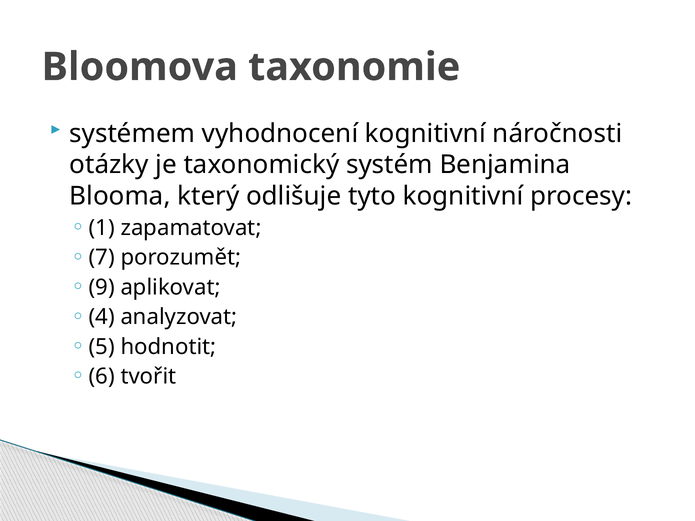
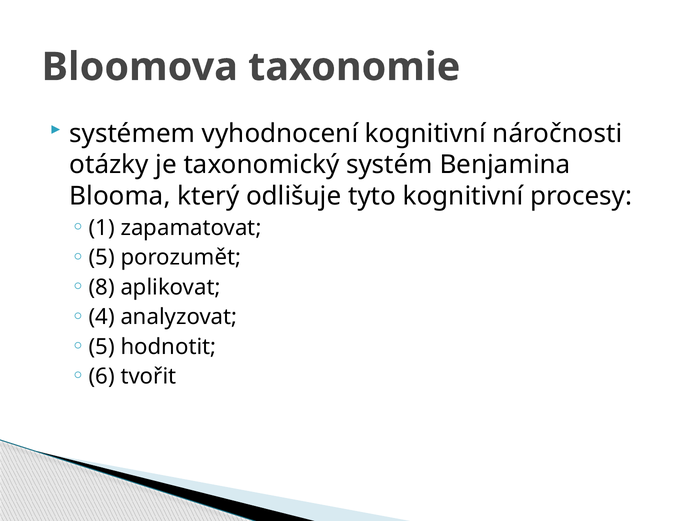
7 at (102, 258): 7 -> 5
9: 9 -> 8
